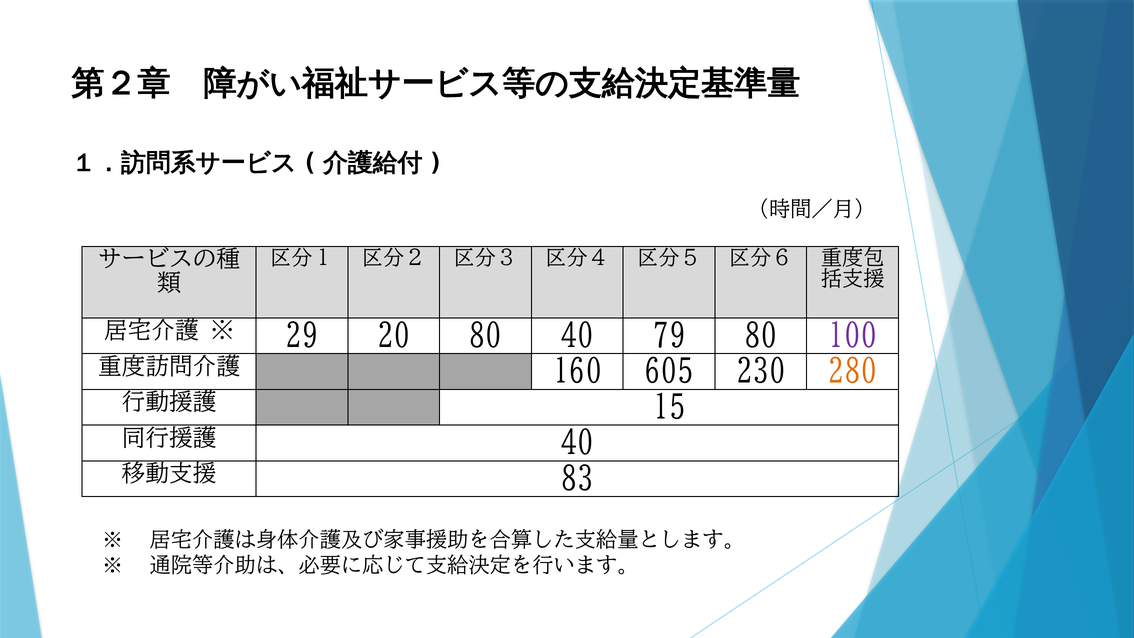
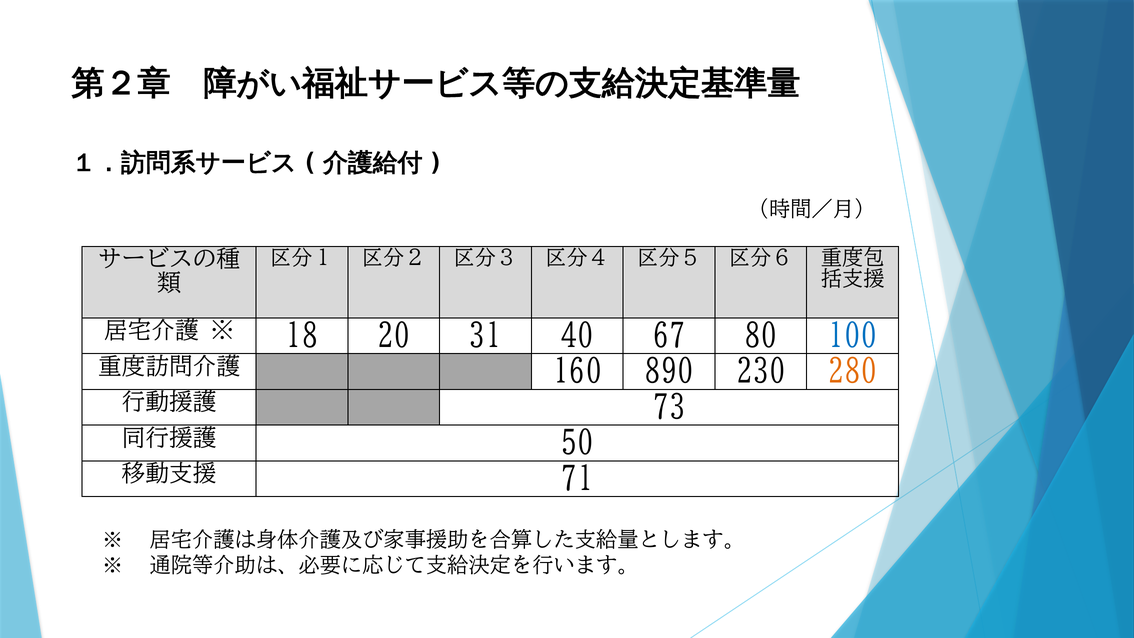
29: 29 -> 18
20 80: 80 -> 31
79: 79 -> 67
100 colour: purple -> blue
605: 605 -> 890
15: 15 -> 73
40 at (577, 443): 40 -> 50
83: 83 -> 71
